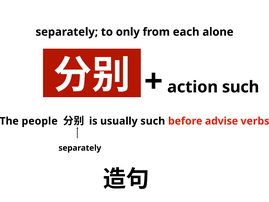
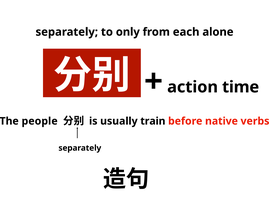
action such: such -> time
usually such: such -> train
advise: advise -> native
